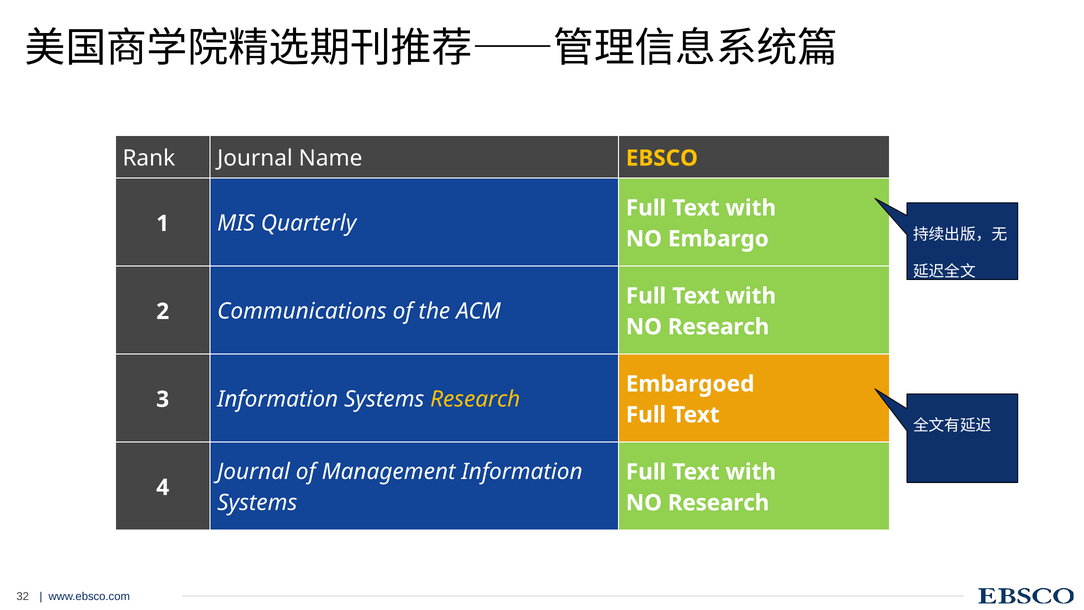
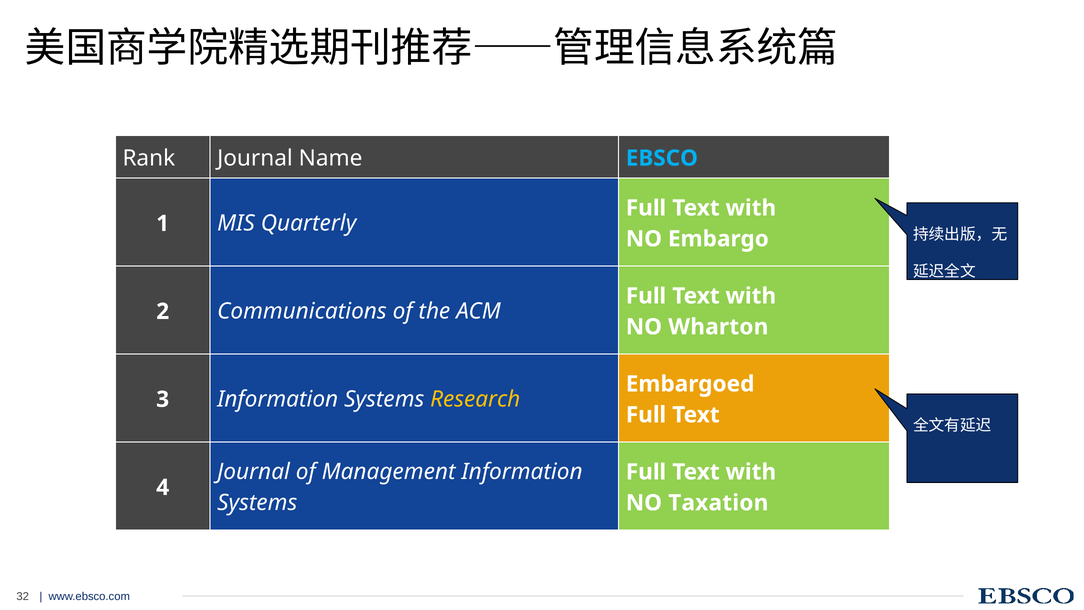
EBSCO colour: yellow -> light blue
Research at (719, 327): Research -> Wharton
Research at (719, 503): Research -> Taxation
